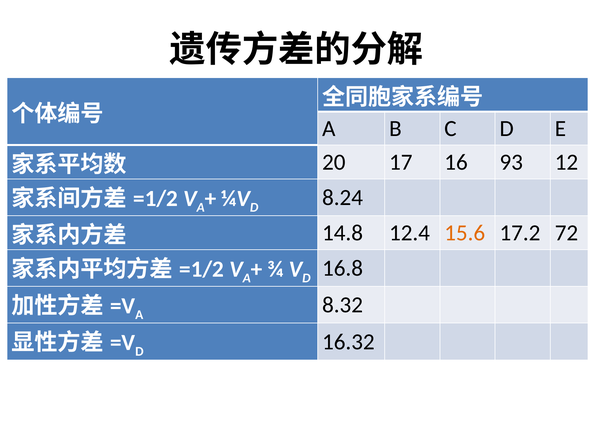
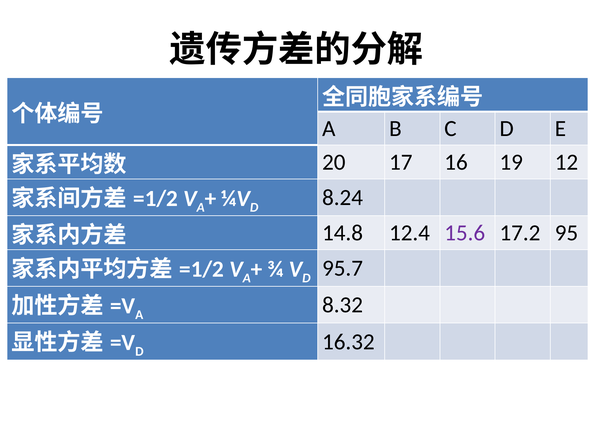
93: 93 -> 19
15.6 colour: orange -> purple
72: 72 -> 95
16.8: 16.8 -> 95.7
